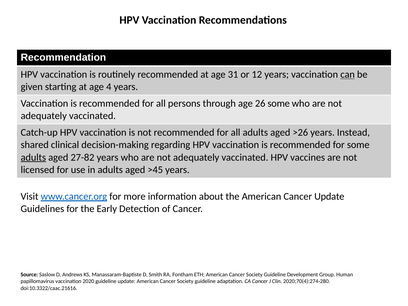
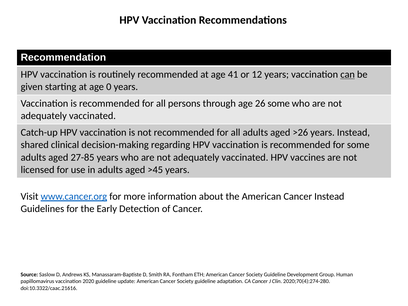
31: 31 -> 41
4: 4 -> 0
adults at (33, 157) underline: present -> none
27-82: 27-82 -> 27-85
Cancer Update: Update -> Instead
